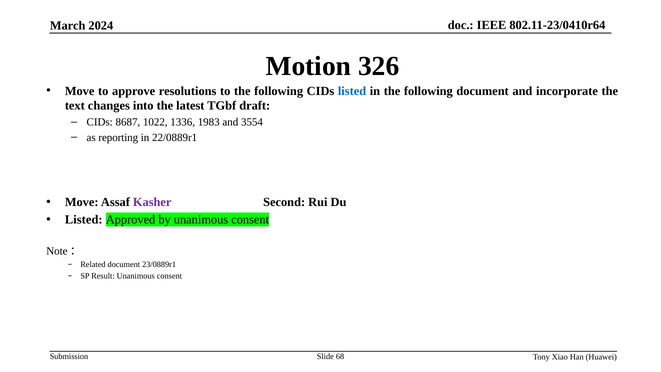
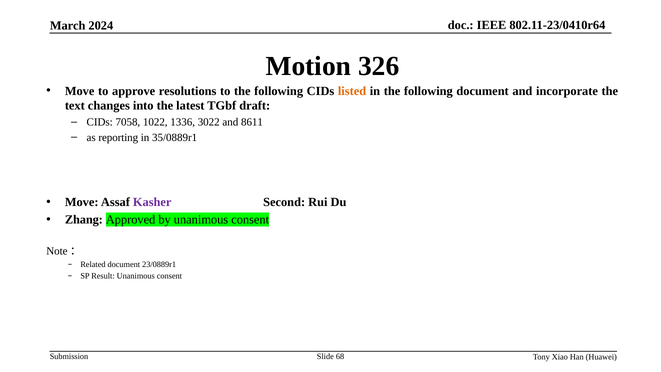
listed at (352, 91) colour: blue -> orange
8687: 8687 -> 7058
1983: 1983 -> 3022
3554: 3554 -> 8611
22/0889r1: 22/0889r1 -> 35/0889r1
Listed at (84, 220): Listed -> Zhang
